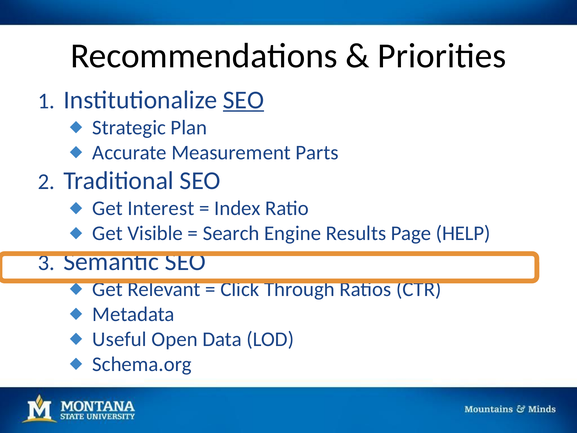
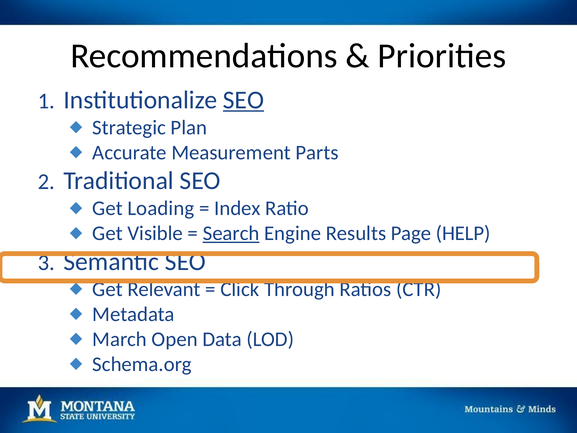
Interest: Interest -> Loading
Search underline: none -> present
Useful: Useful -> March
